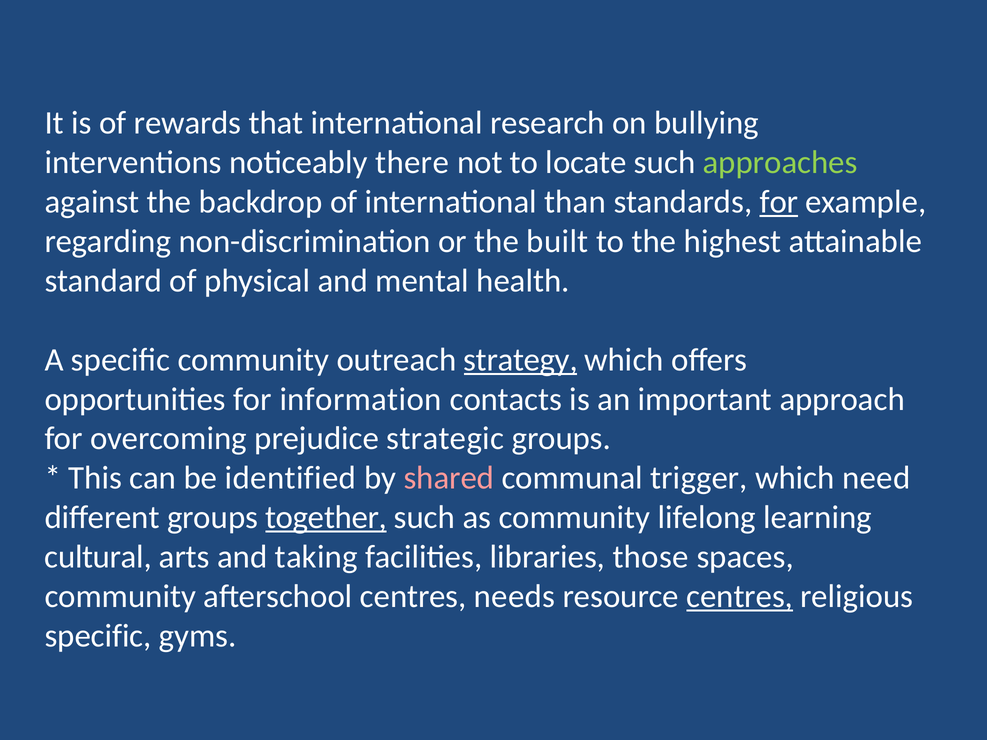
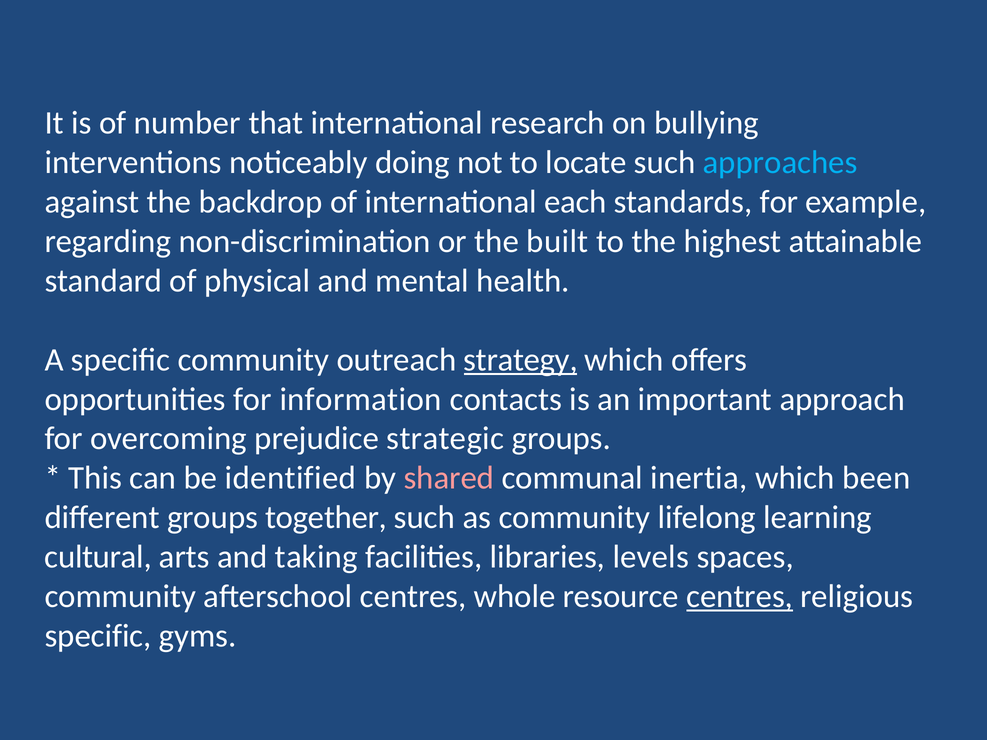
rewards: rewards -> number
there: there -> doing
approaches colour: light green -> light blue
than: than -> each
for at (779, 202) underline: present -> none
trigger: trigger -> inertia
need: need -> been
together underline: present -> none
those: those -> levels
needs: needs -> whole
